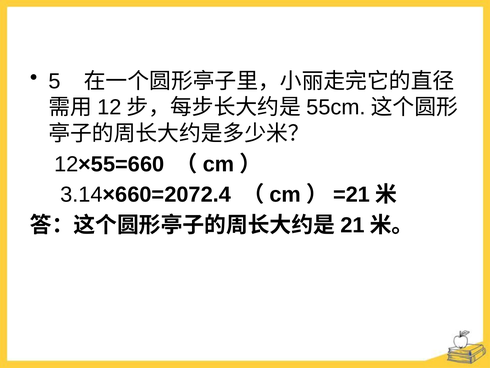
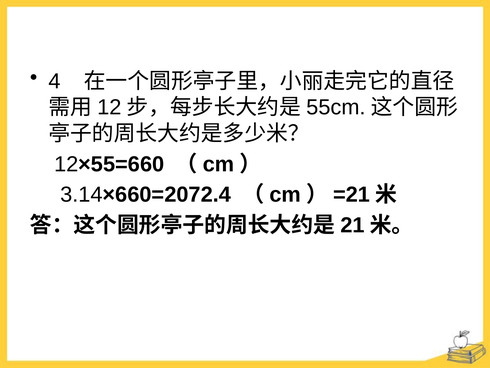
5: 5 -> 4
